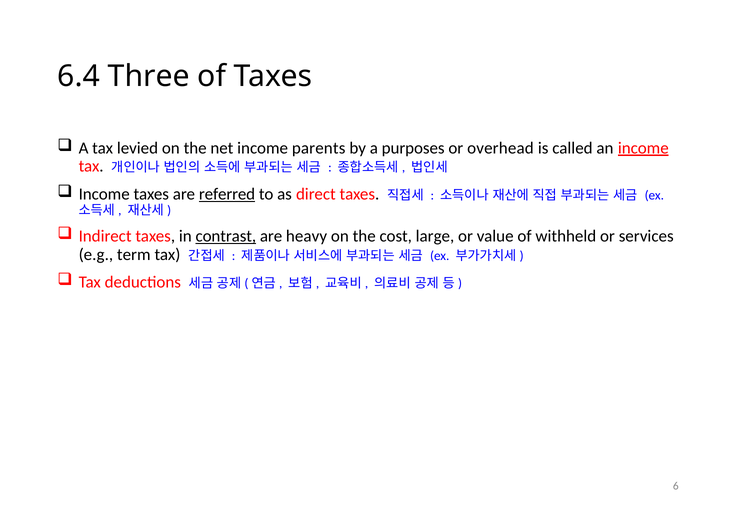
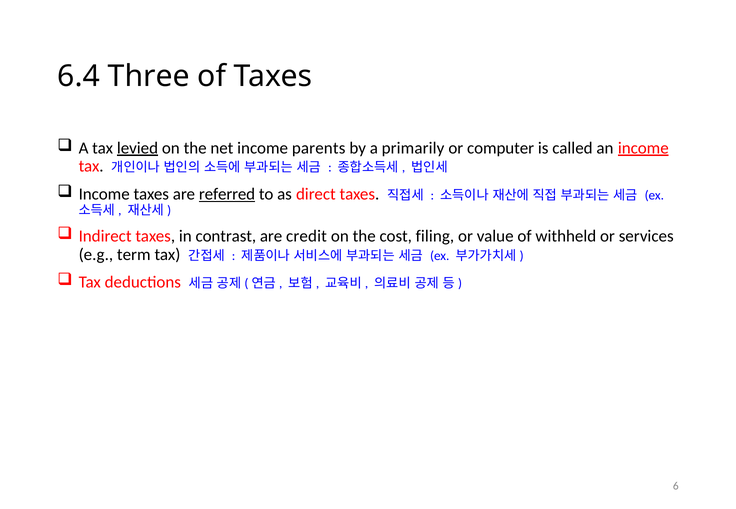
levied underline: none -> present
purposes: purposes -> primarily
overhead: overhead -> computer
contrast underline: present -> none
heavy: heavy -> credit
large: large -> filing
